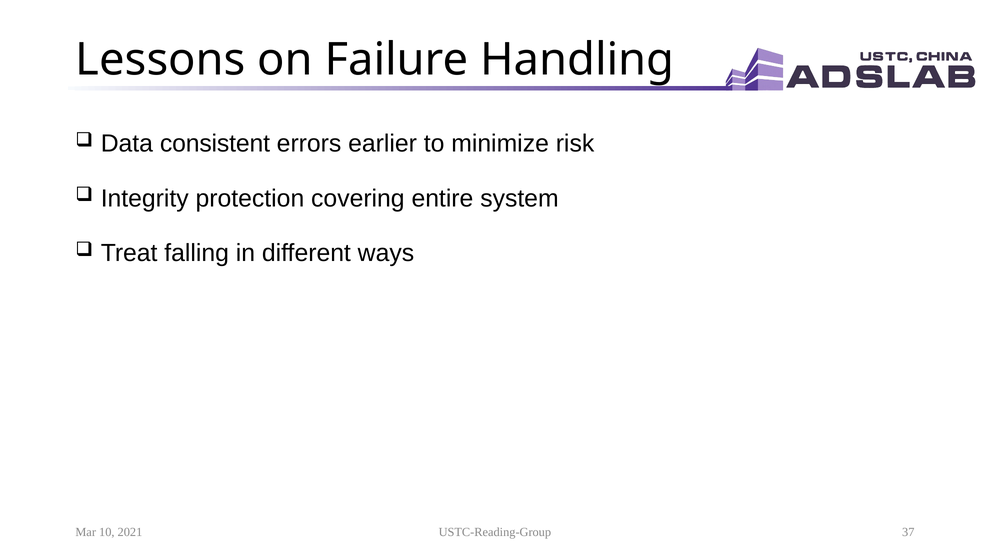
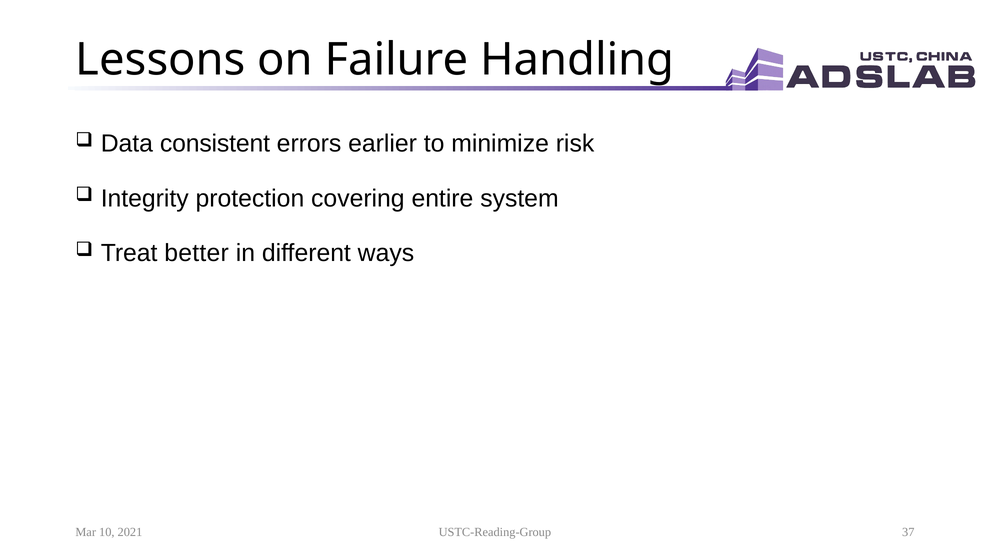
falling: falling -> better
